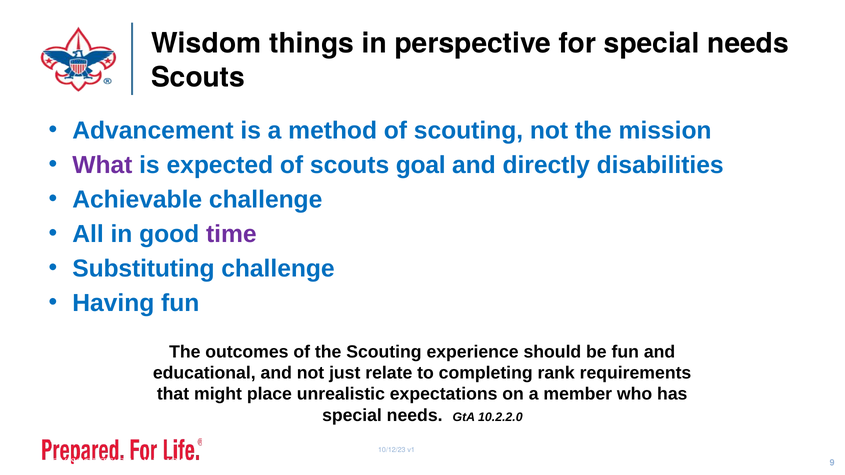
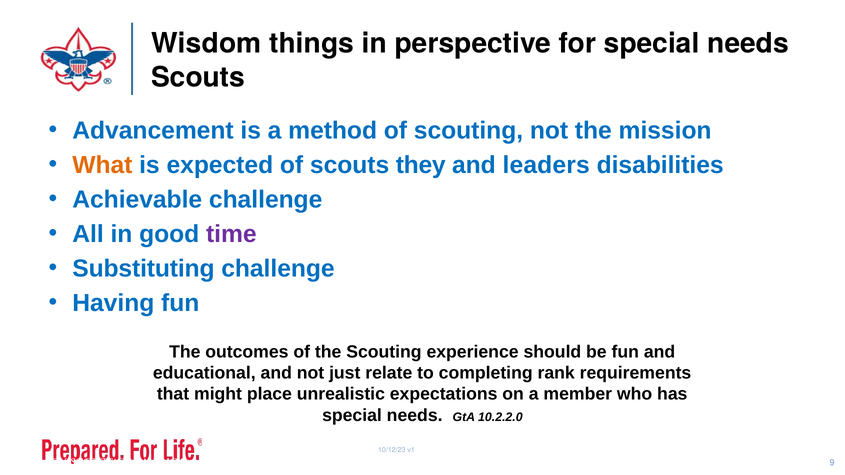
What colour: purple -> orange
goal: goal -> they
directly: directly -> leaders
